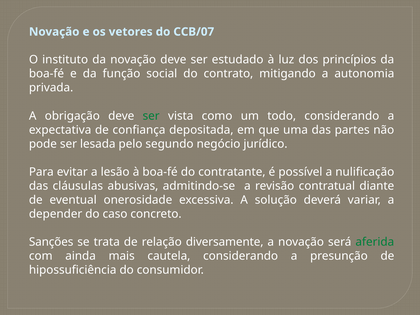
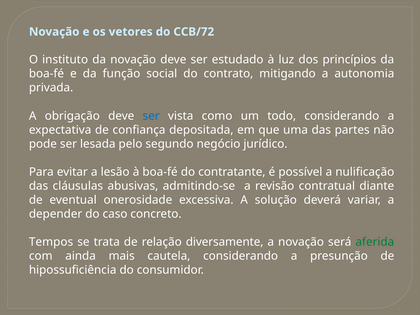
CCB/07: CCB/07 -> CCB/72
ser at (151, 116) colour: green -> blue
Sanções: Sanções -> Tempos
